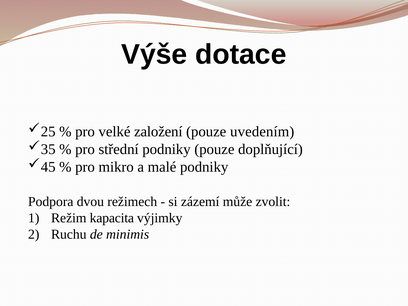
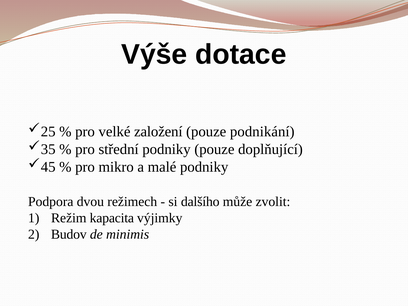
uvedením: uvedením -> podnikání
zázemí: zázemí -> dalšího
Ruchu: Ruchu -> Budov
